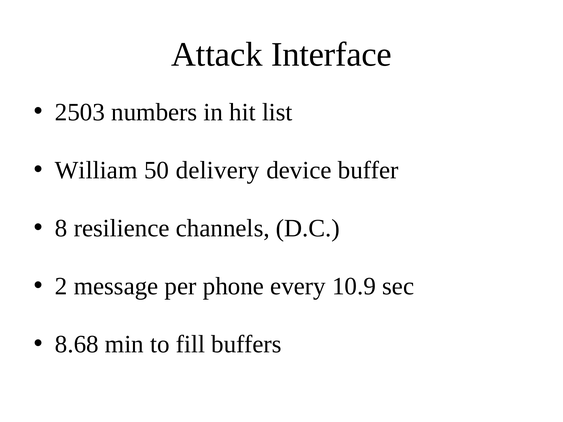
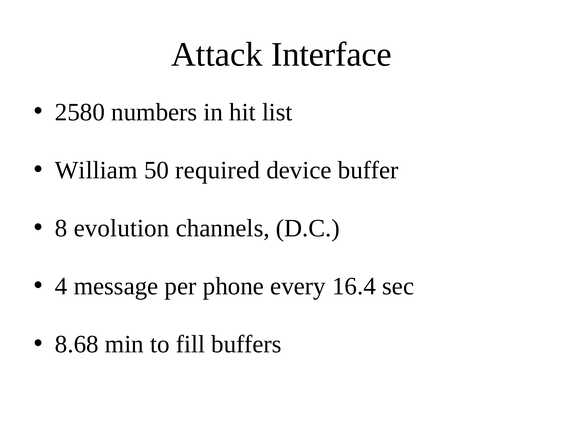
2503: 2503 -> 2580
delivery: delivery -> required
resilience: resilience -> evolution
2: 2 -> 4
10.9: 10.9 -> 16.4
